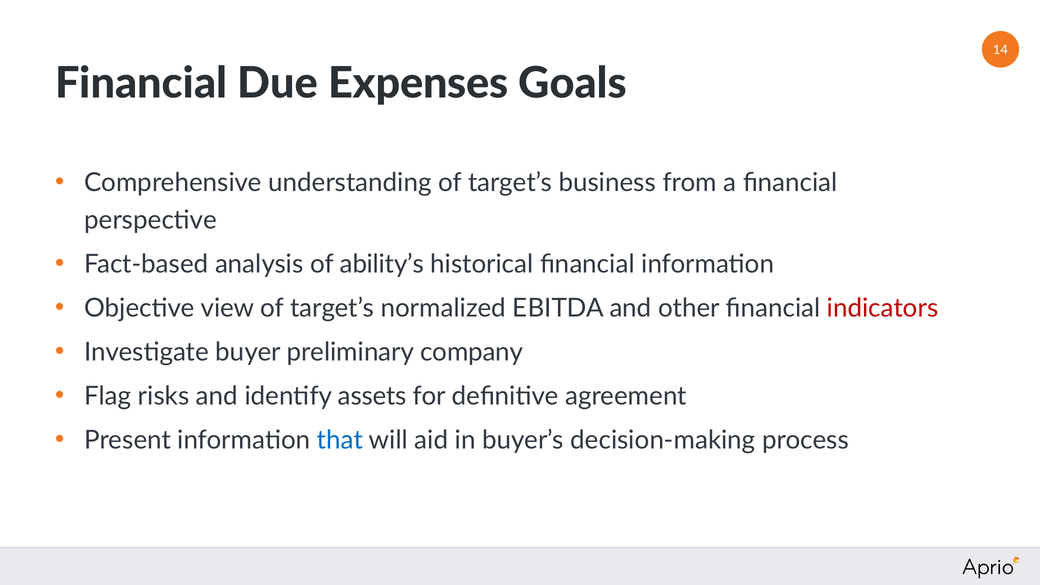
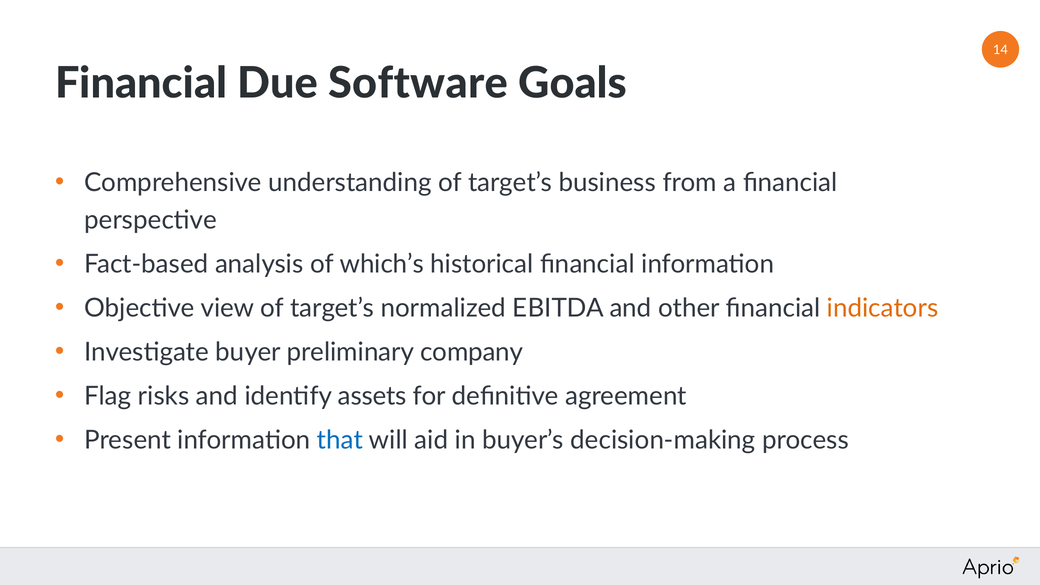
Expenses: Expenses -> Software
ability’s: ability’s -> which’s
indicators colour: red -> orange
